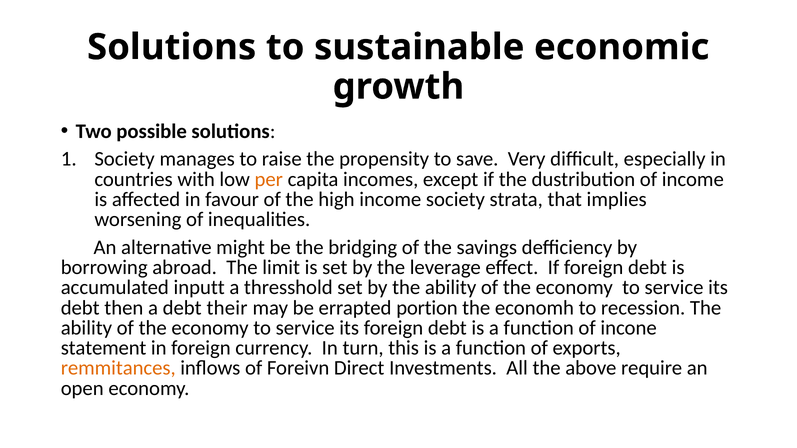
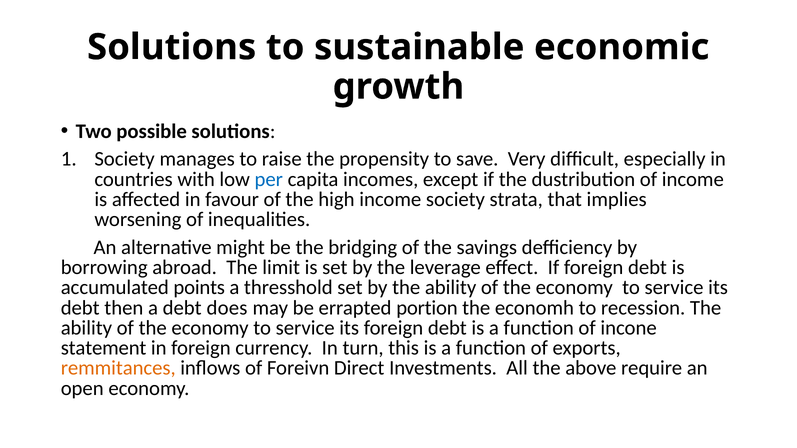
per colour: orange -> blue
inputt: inputt -> points
their: their -> does
